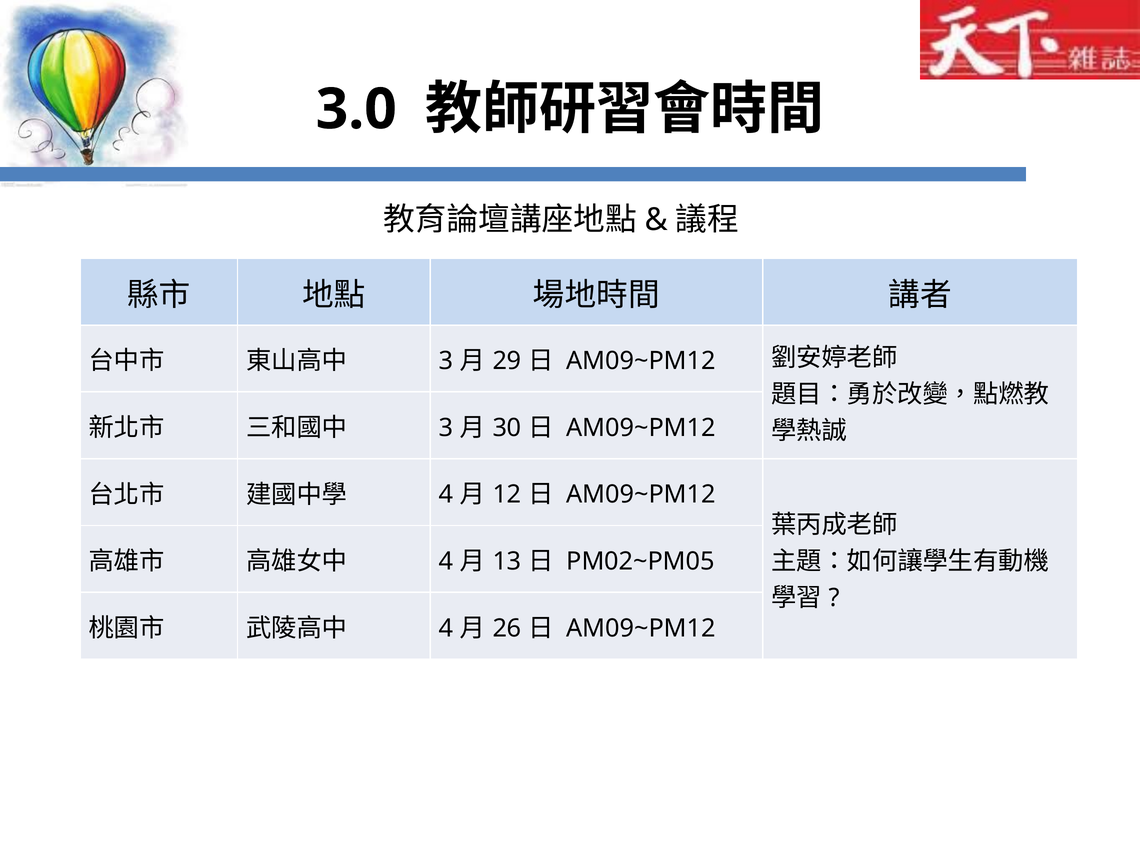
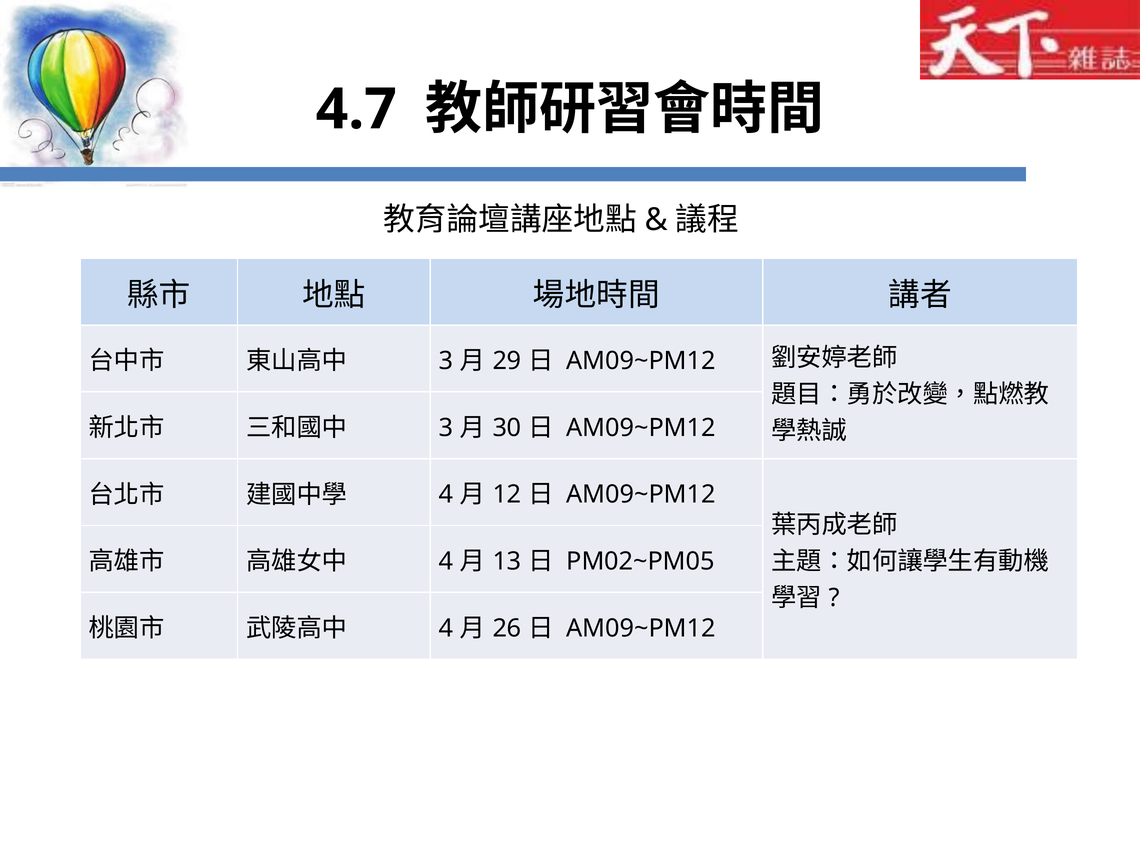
3.0: 3.0 -> 4.7
